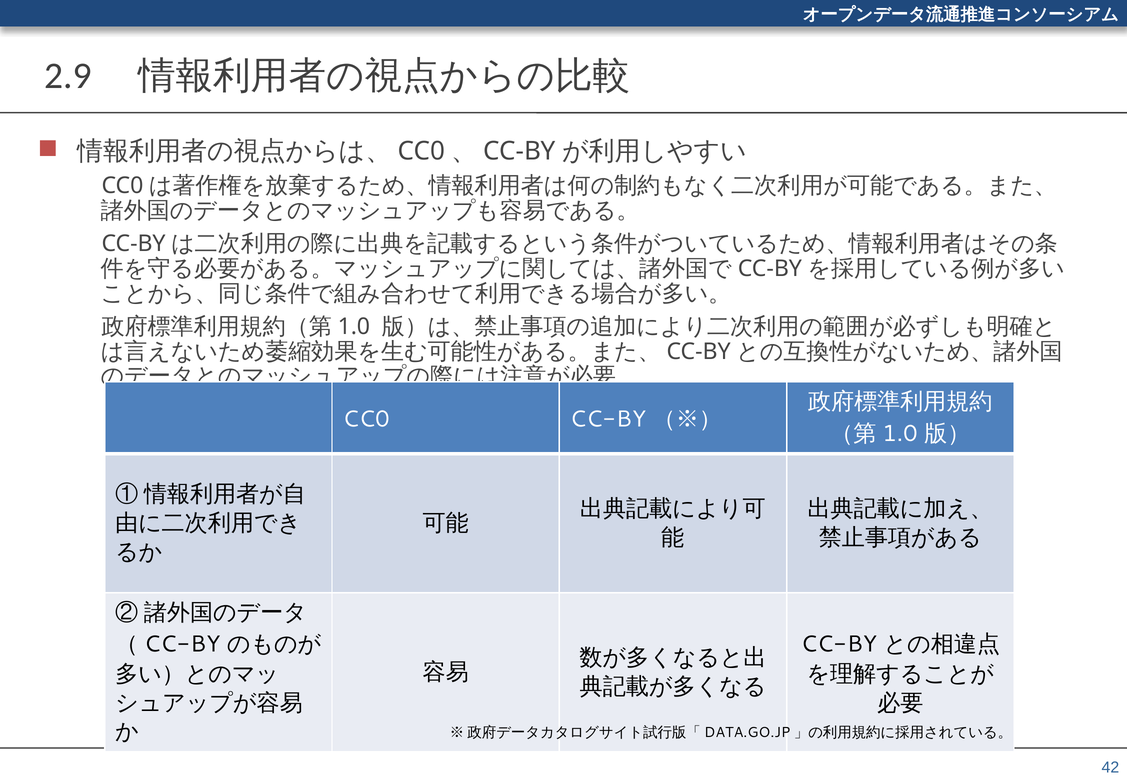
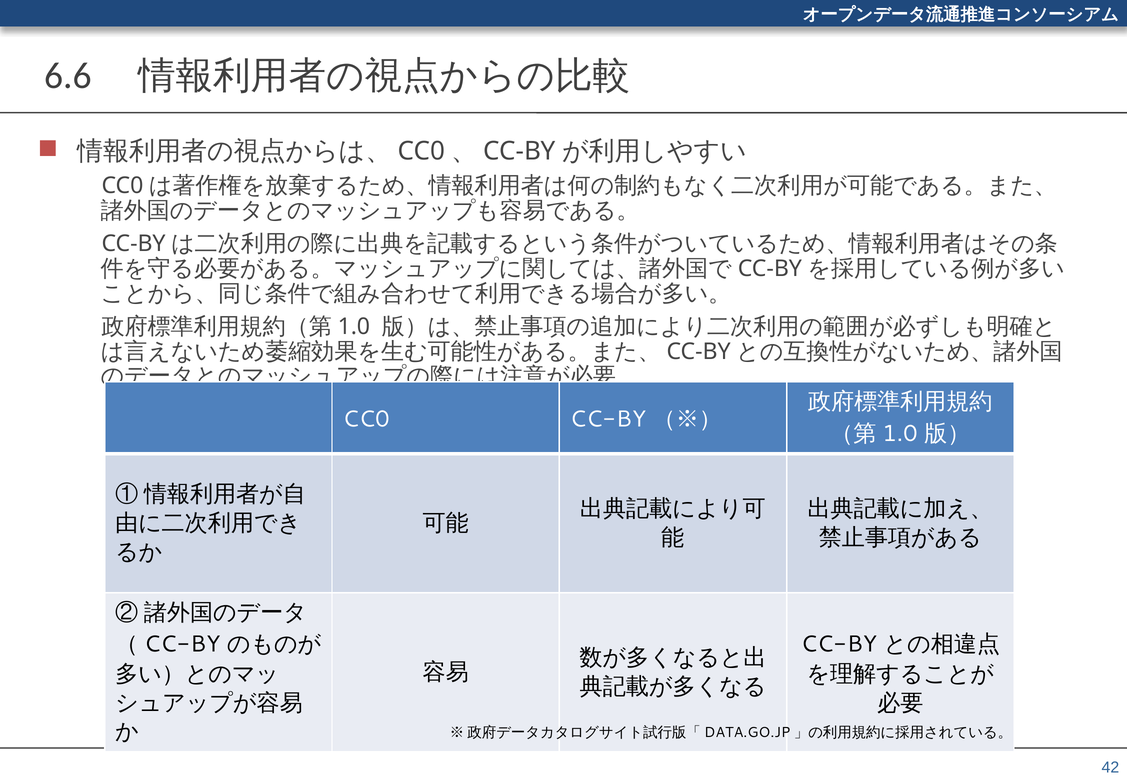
2.9: 2.9 -> 6.6
